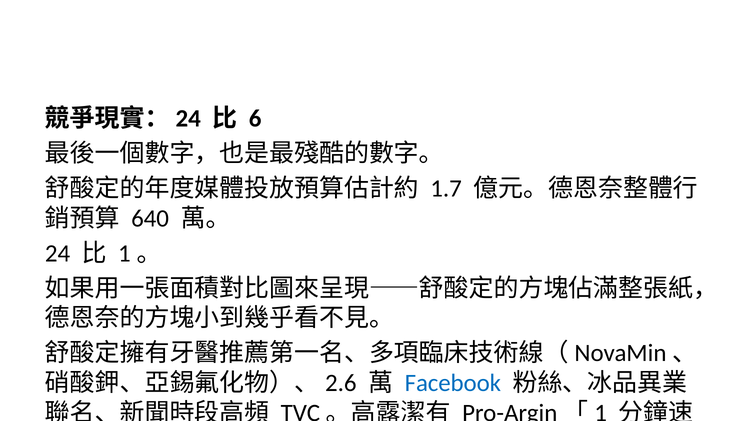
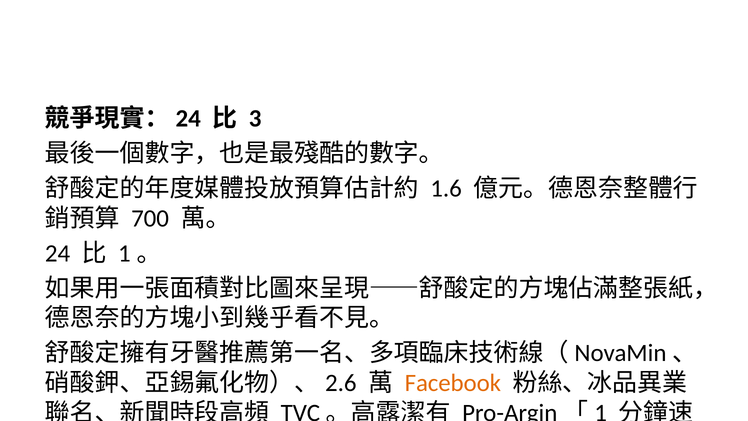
6: 6 -> 3
1.7: 1.7 -> 1.6
640 at (150, 218): 640 -> 700
Facebook colour: blue -> orange
